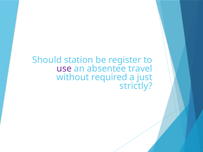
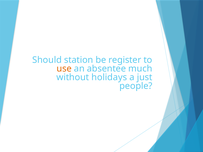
use colour: purple -> orange
travel: travel -> much
required: required -> holidays
strictly: strictly -> people
